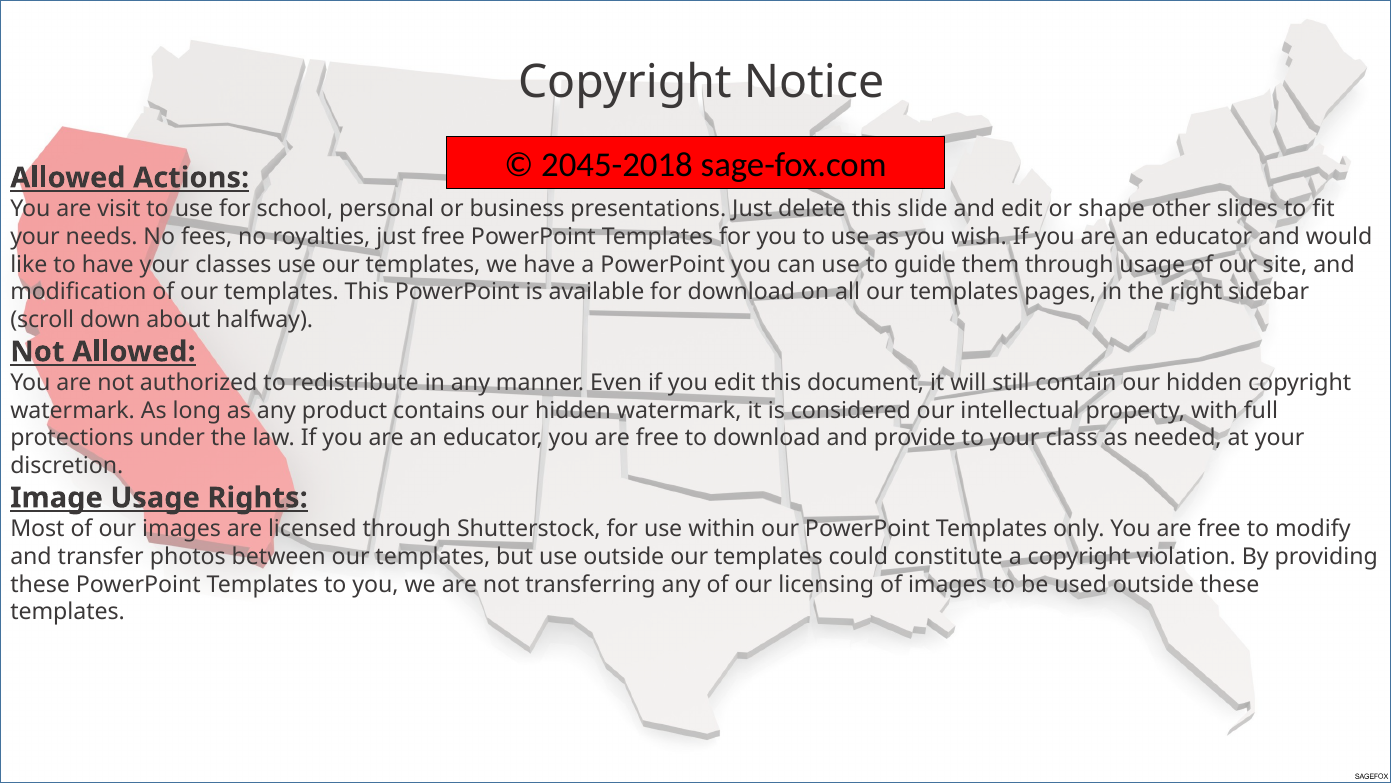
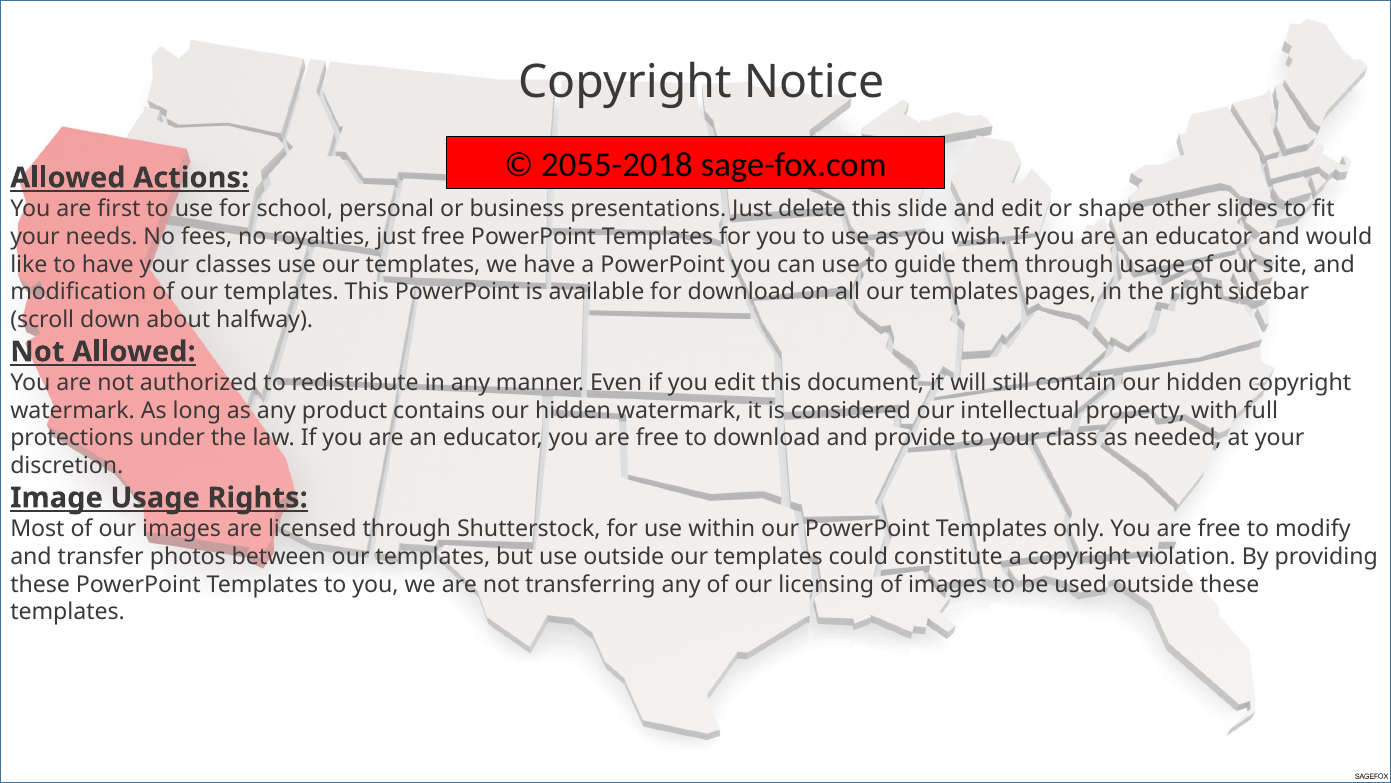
2045-2018: 2045-2018 -> 2055-2018
visit: visit -> first
